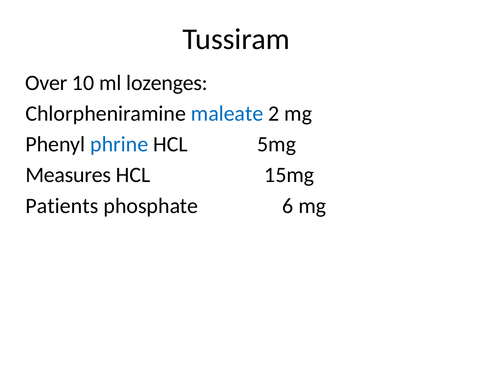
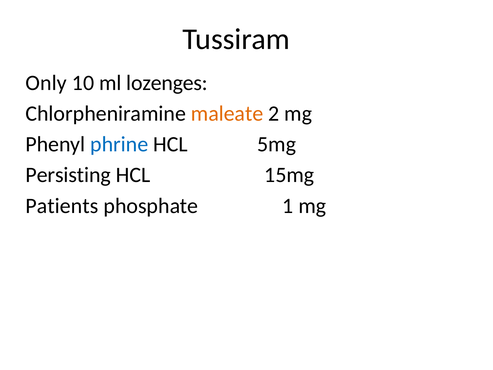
Over: Over -> Only
maleate colour: blue -> orange
Measures: Measures -> Persisting
6: 6 -> 1
